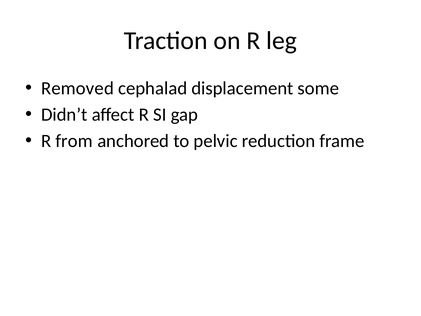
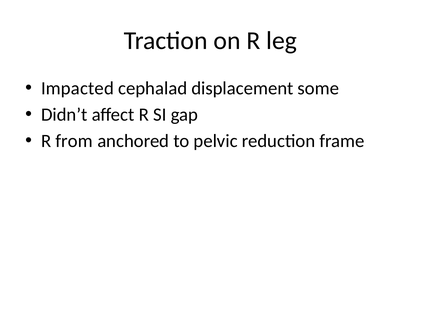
Removed: Removed -> Impacted
